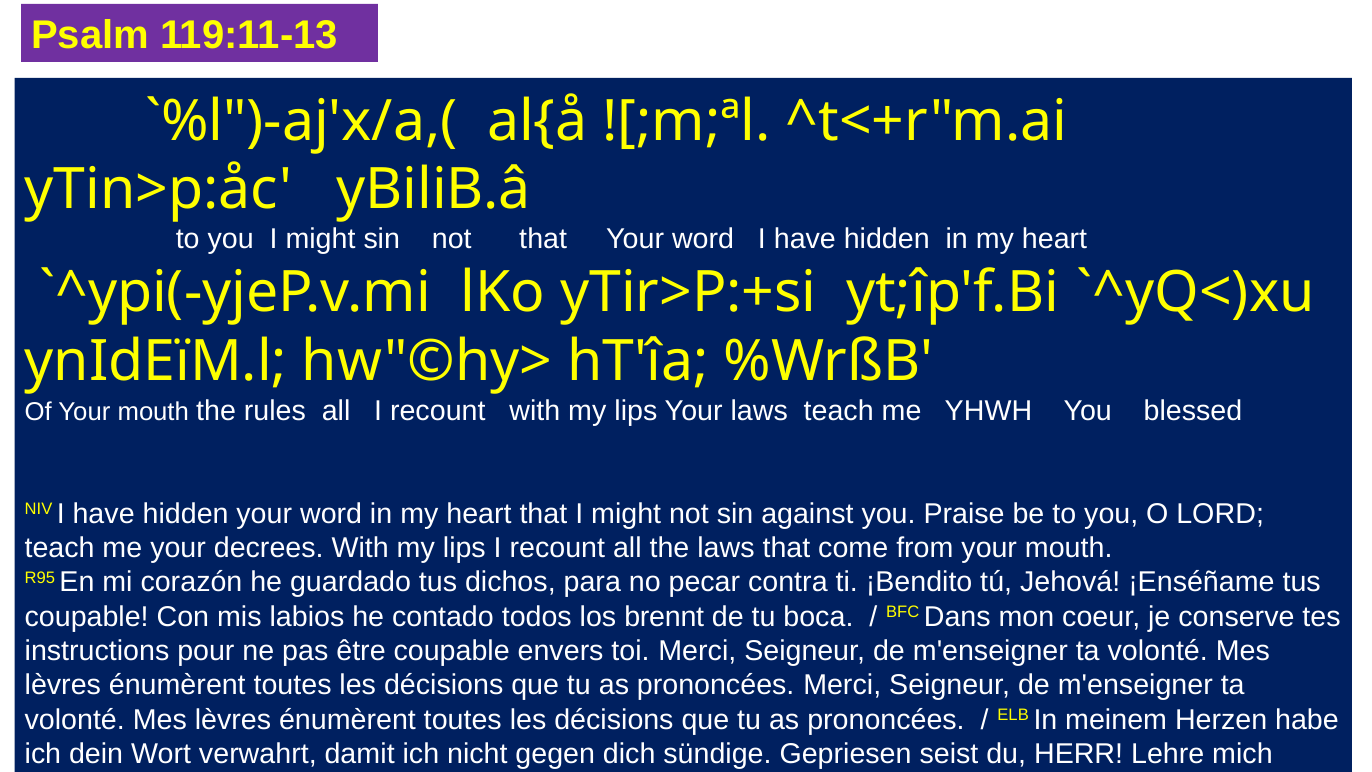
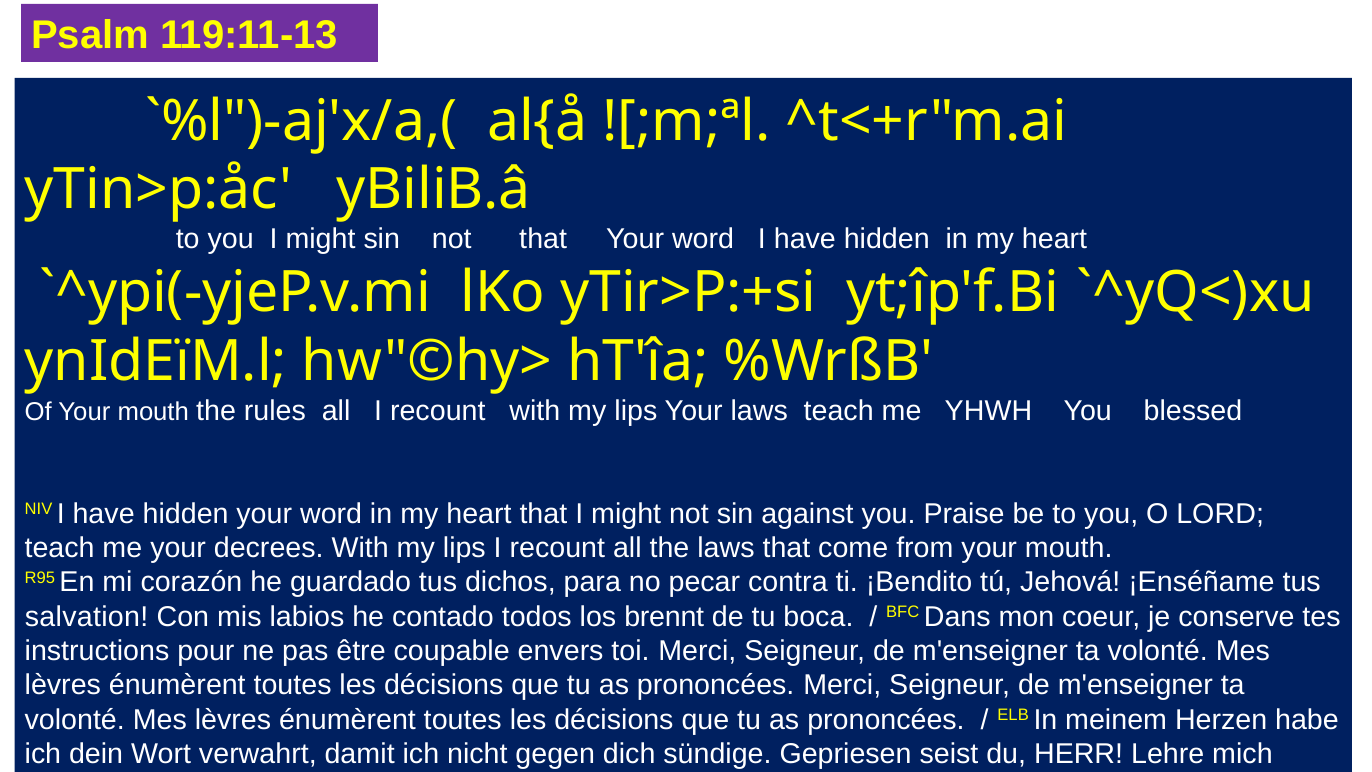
coupable at (87, 617): coupable -> salvation
